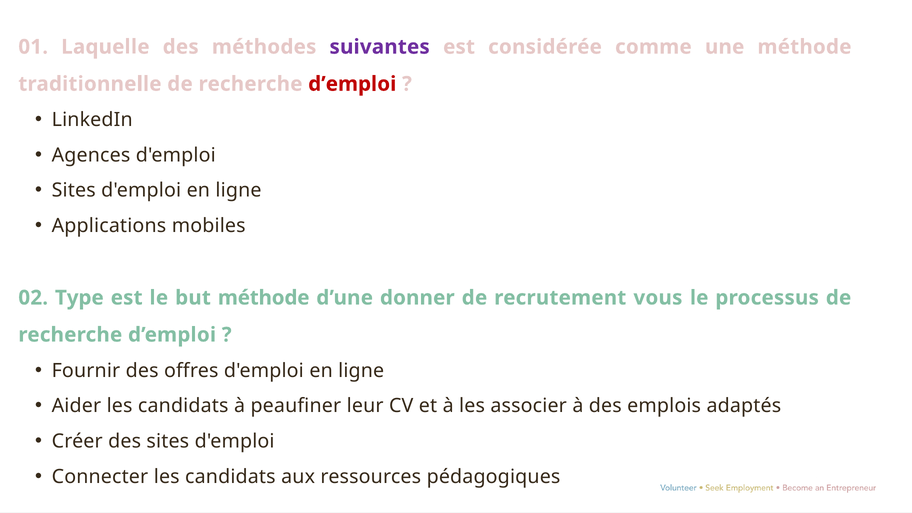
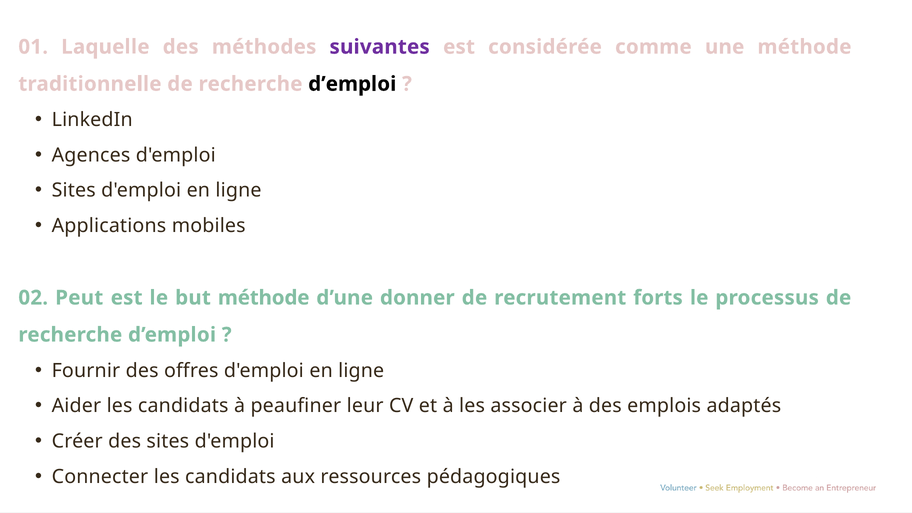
d’emploi at (352, 84) colour: red -> black
Type: Type -> Peut
vous: vous -> forts
